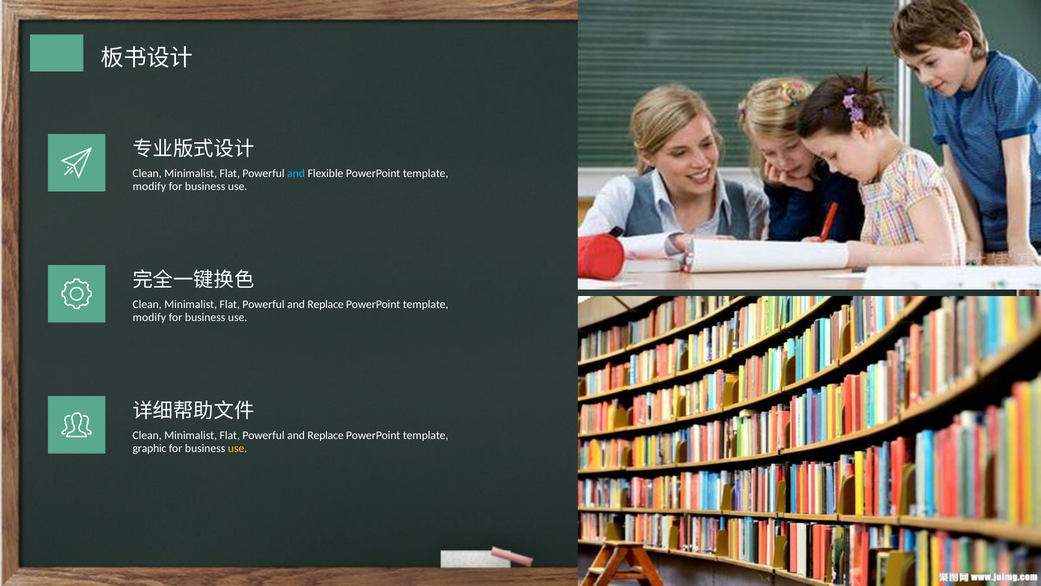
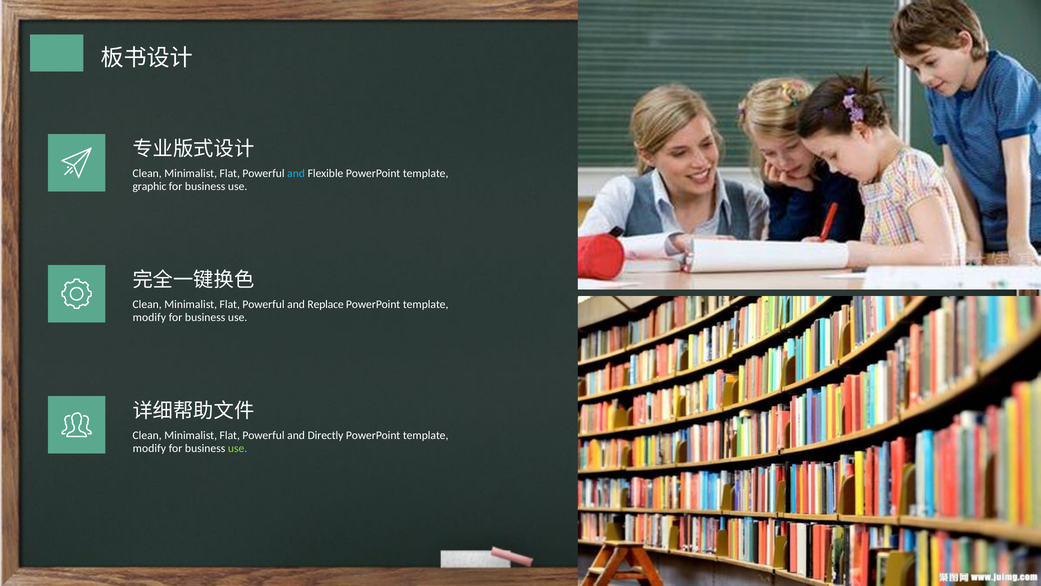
modify at (149, 186): modify -> graphic
Replace at (326, 435): Replace -> Directly
graphic at (150, 448): graphic -> modify
use at (238, 448) colour: yellow -> light green
